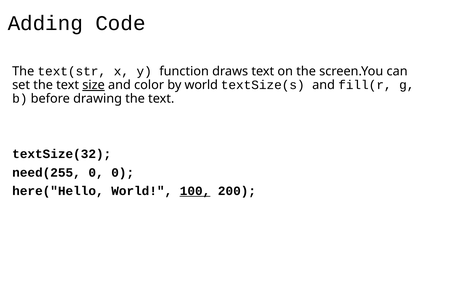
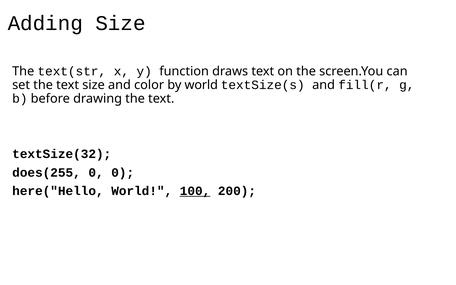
Adding Code: Code -> Size
size at (94, 85) underline: present -> none
need(255: need(255 -> does(255
